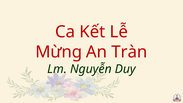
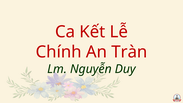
Mừng: Mừng -> Chính
